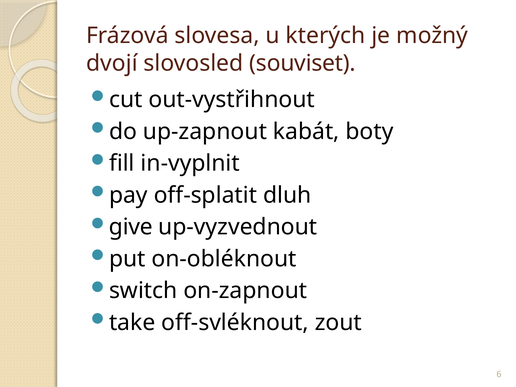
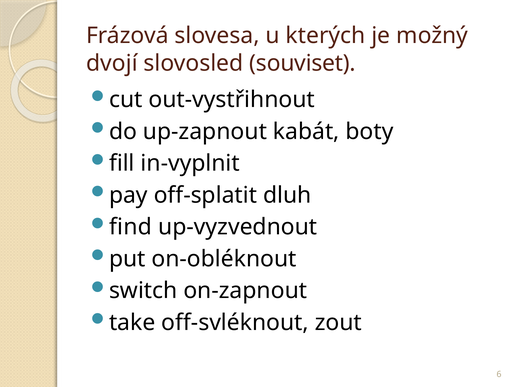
give: give -> find
